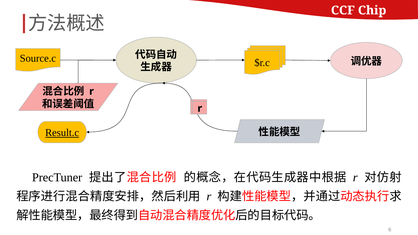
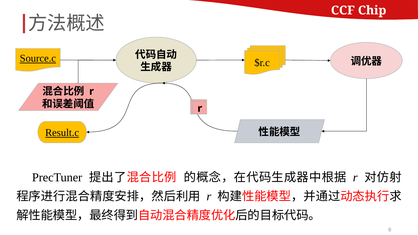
Source.c underline: none -> present
